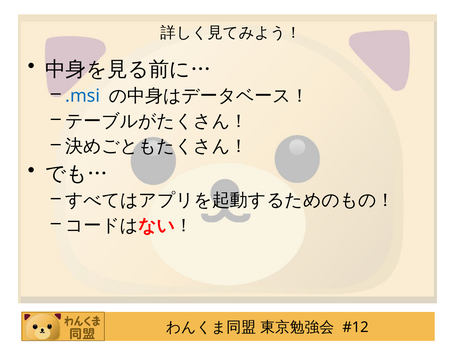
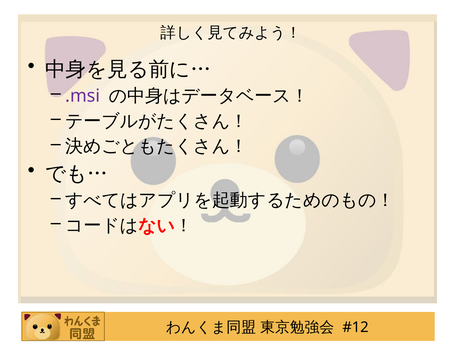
.msi colour: blue -> purple
